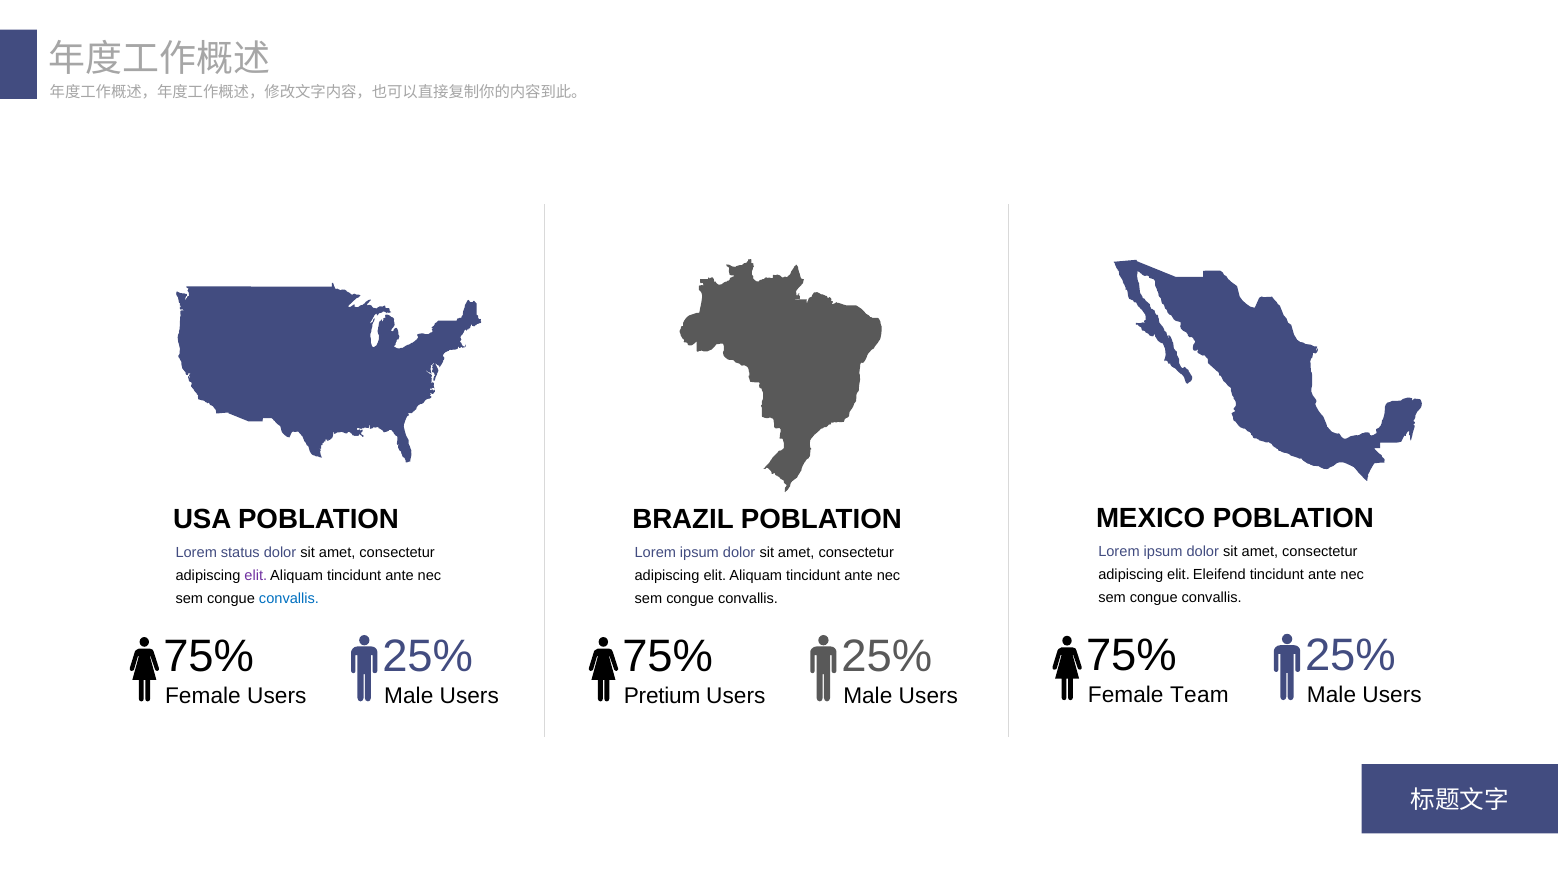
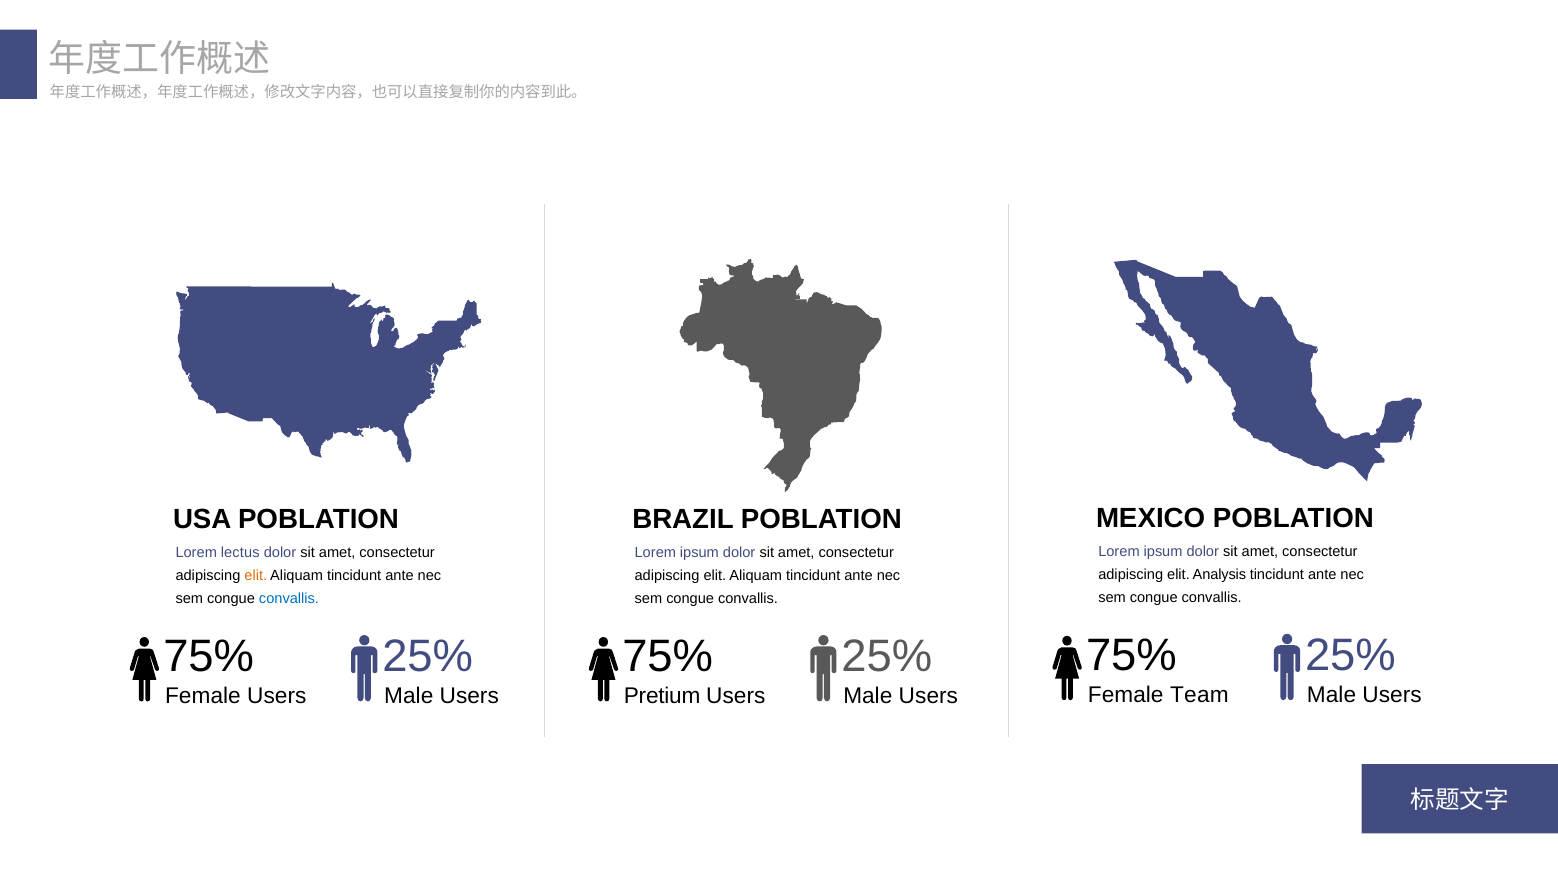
status: status -> lectus
Eleifend: Eleifend -> Analysis
elit at (256, 575) colour: purple -> orange
